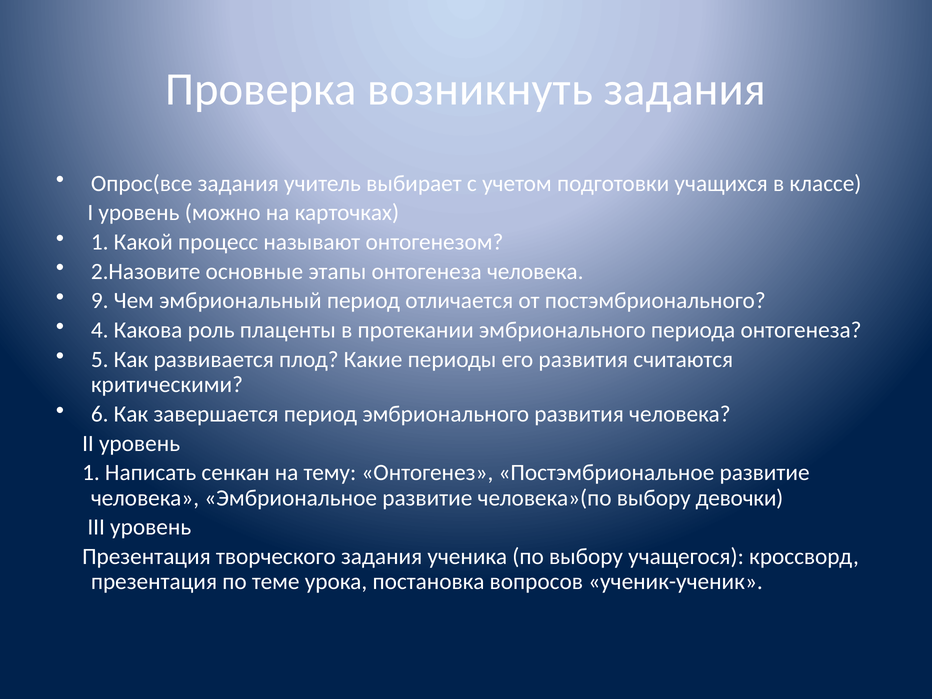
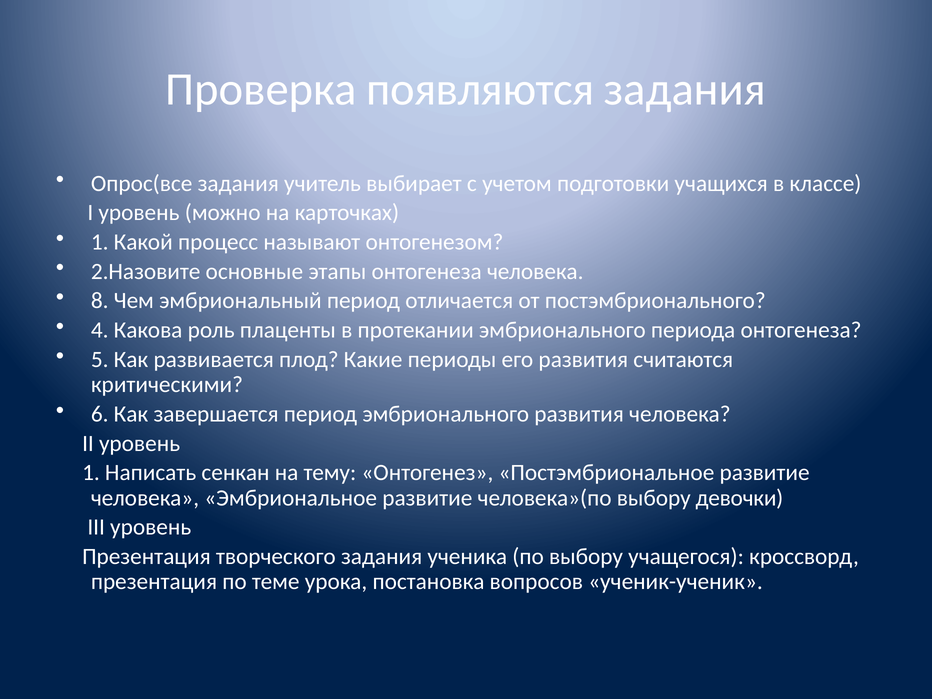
возникнуть: возникнуть -> появляются
9: 9 -> 8
